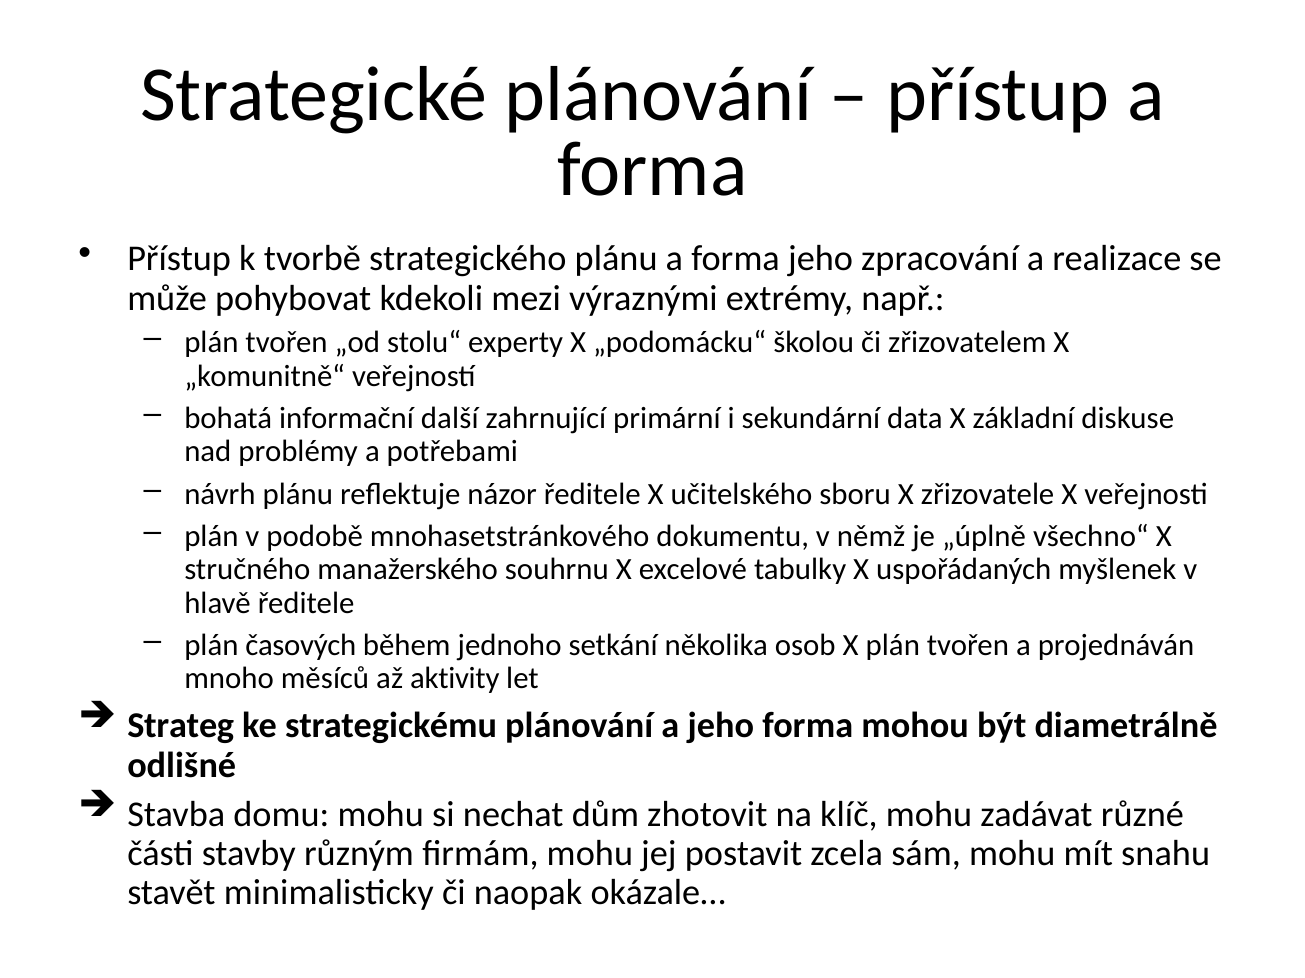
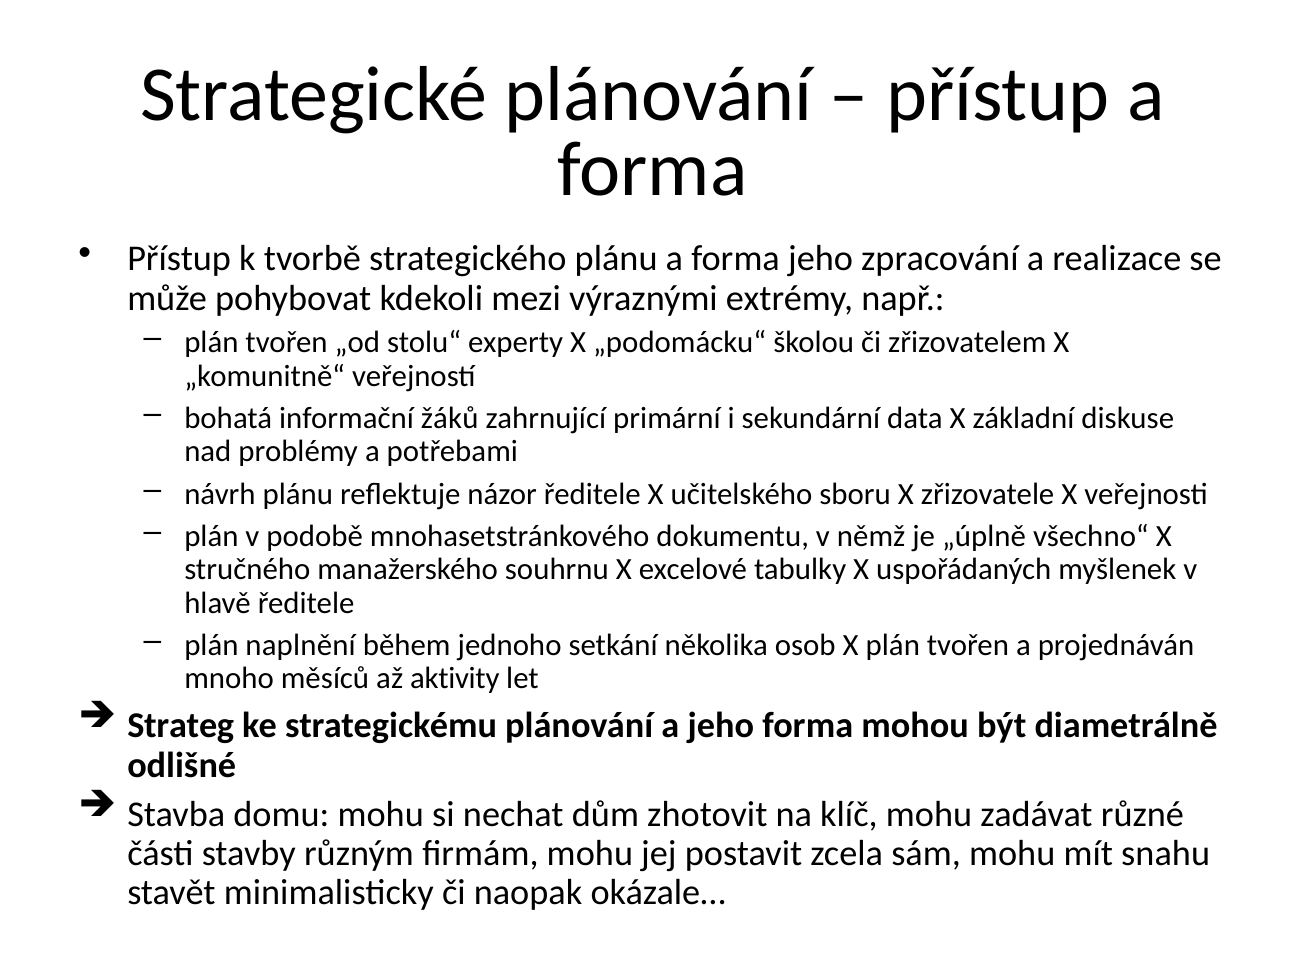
další: další -> žáků
časových: časových -> naplnění
